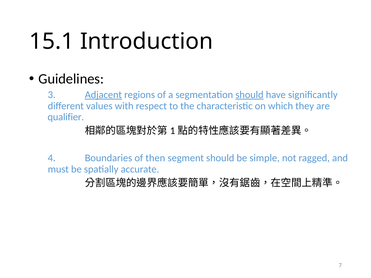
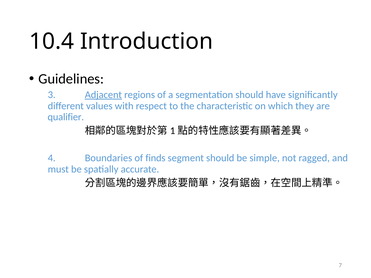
15.1: 15.1 -> 10.4
should at (249, 95) underline: present -> none
then: then -> finds
